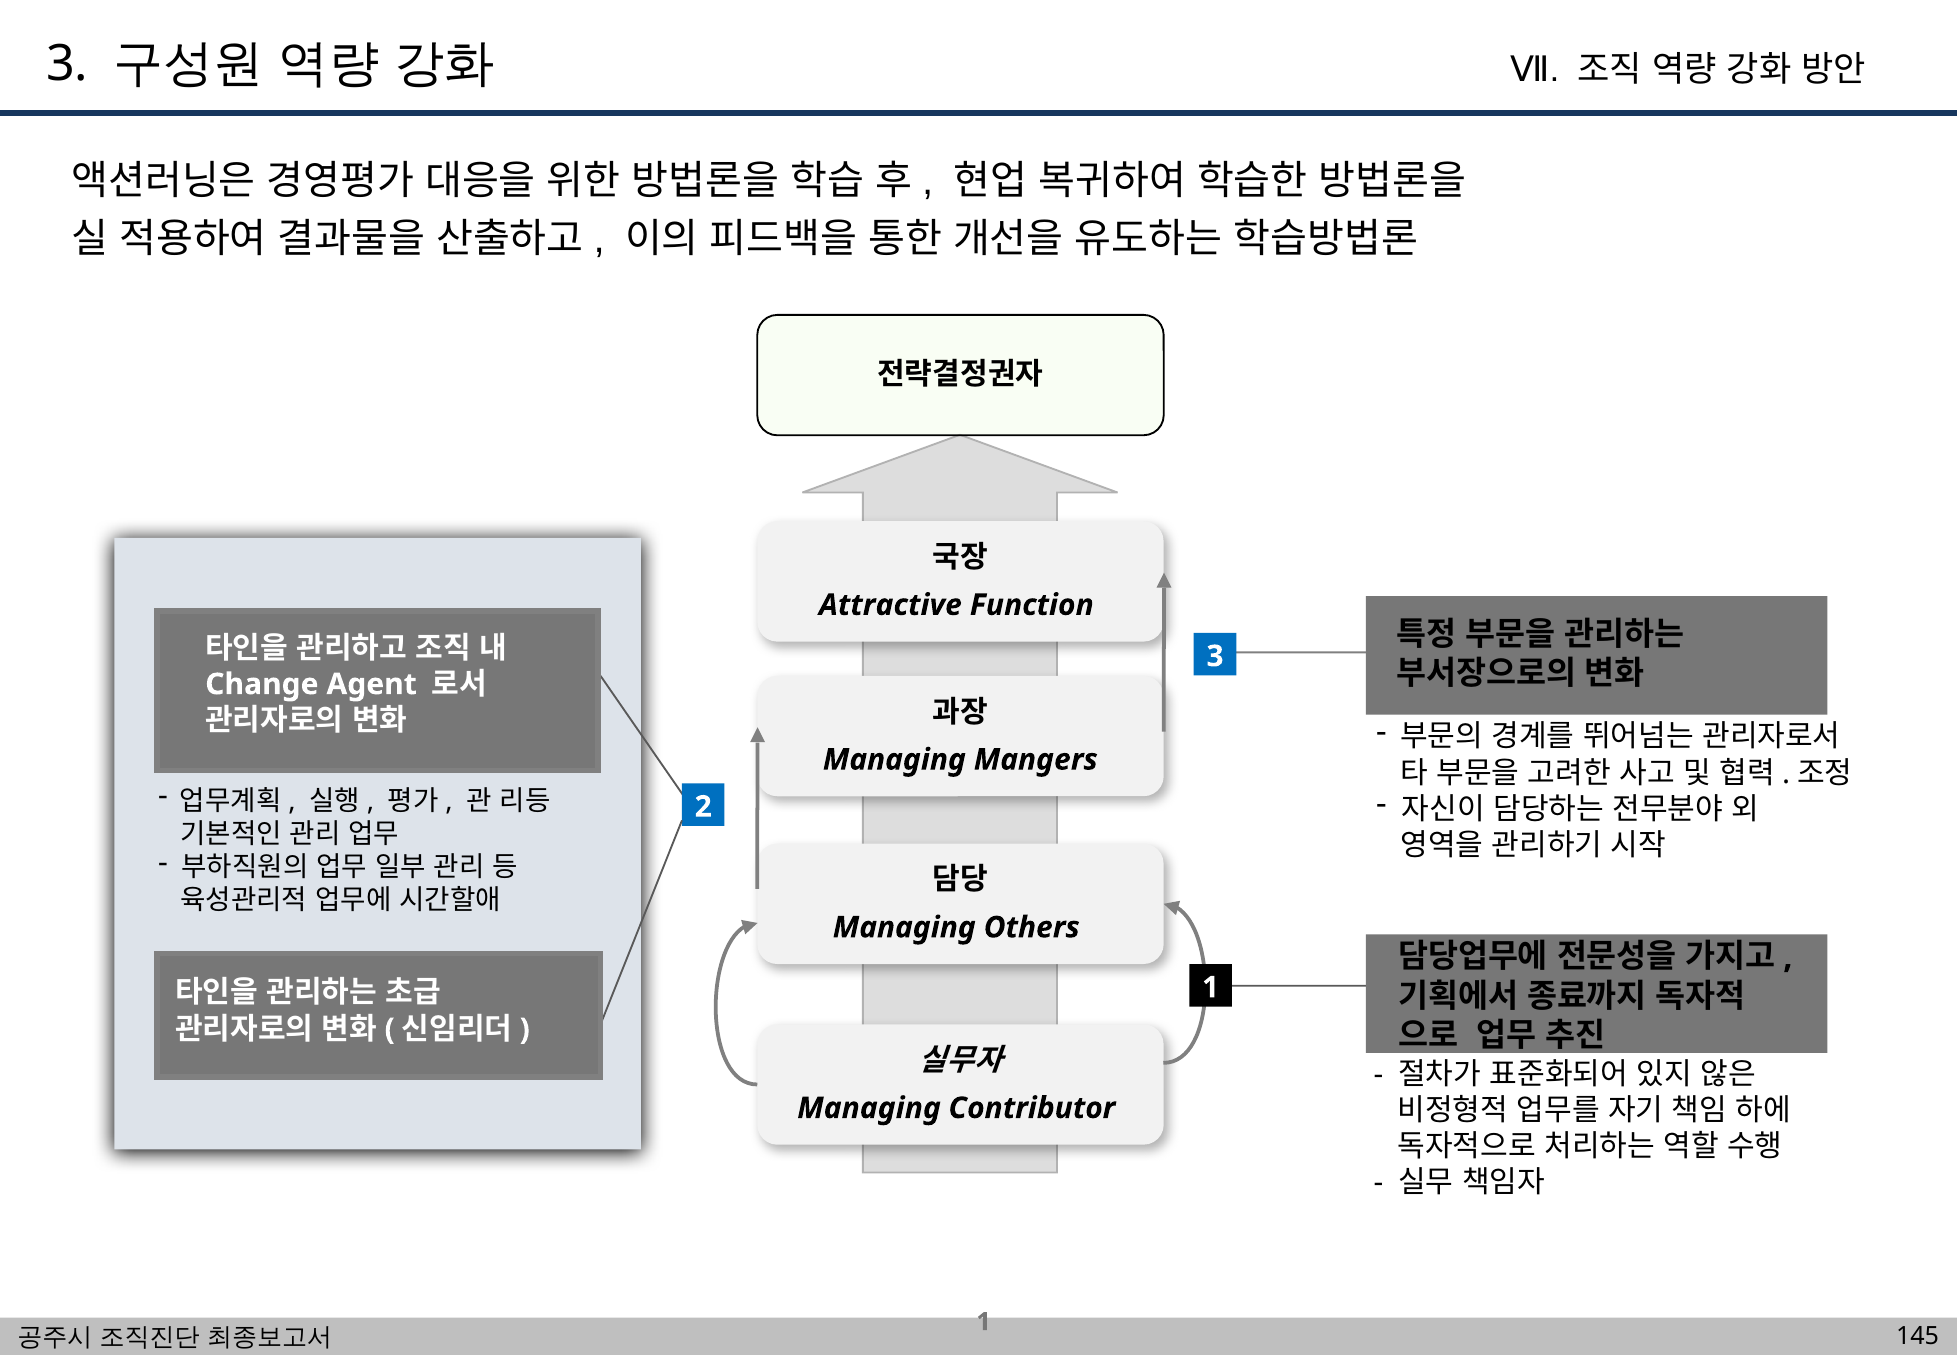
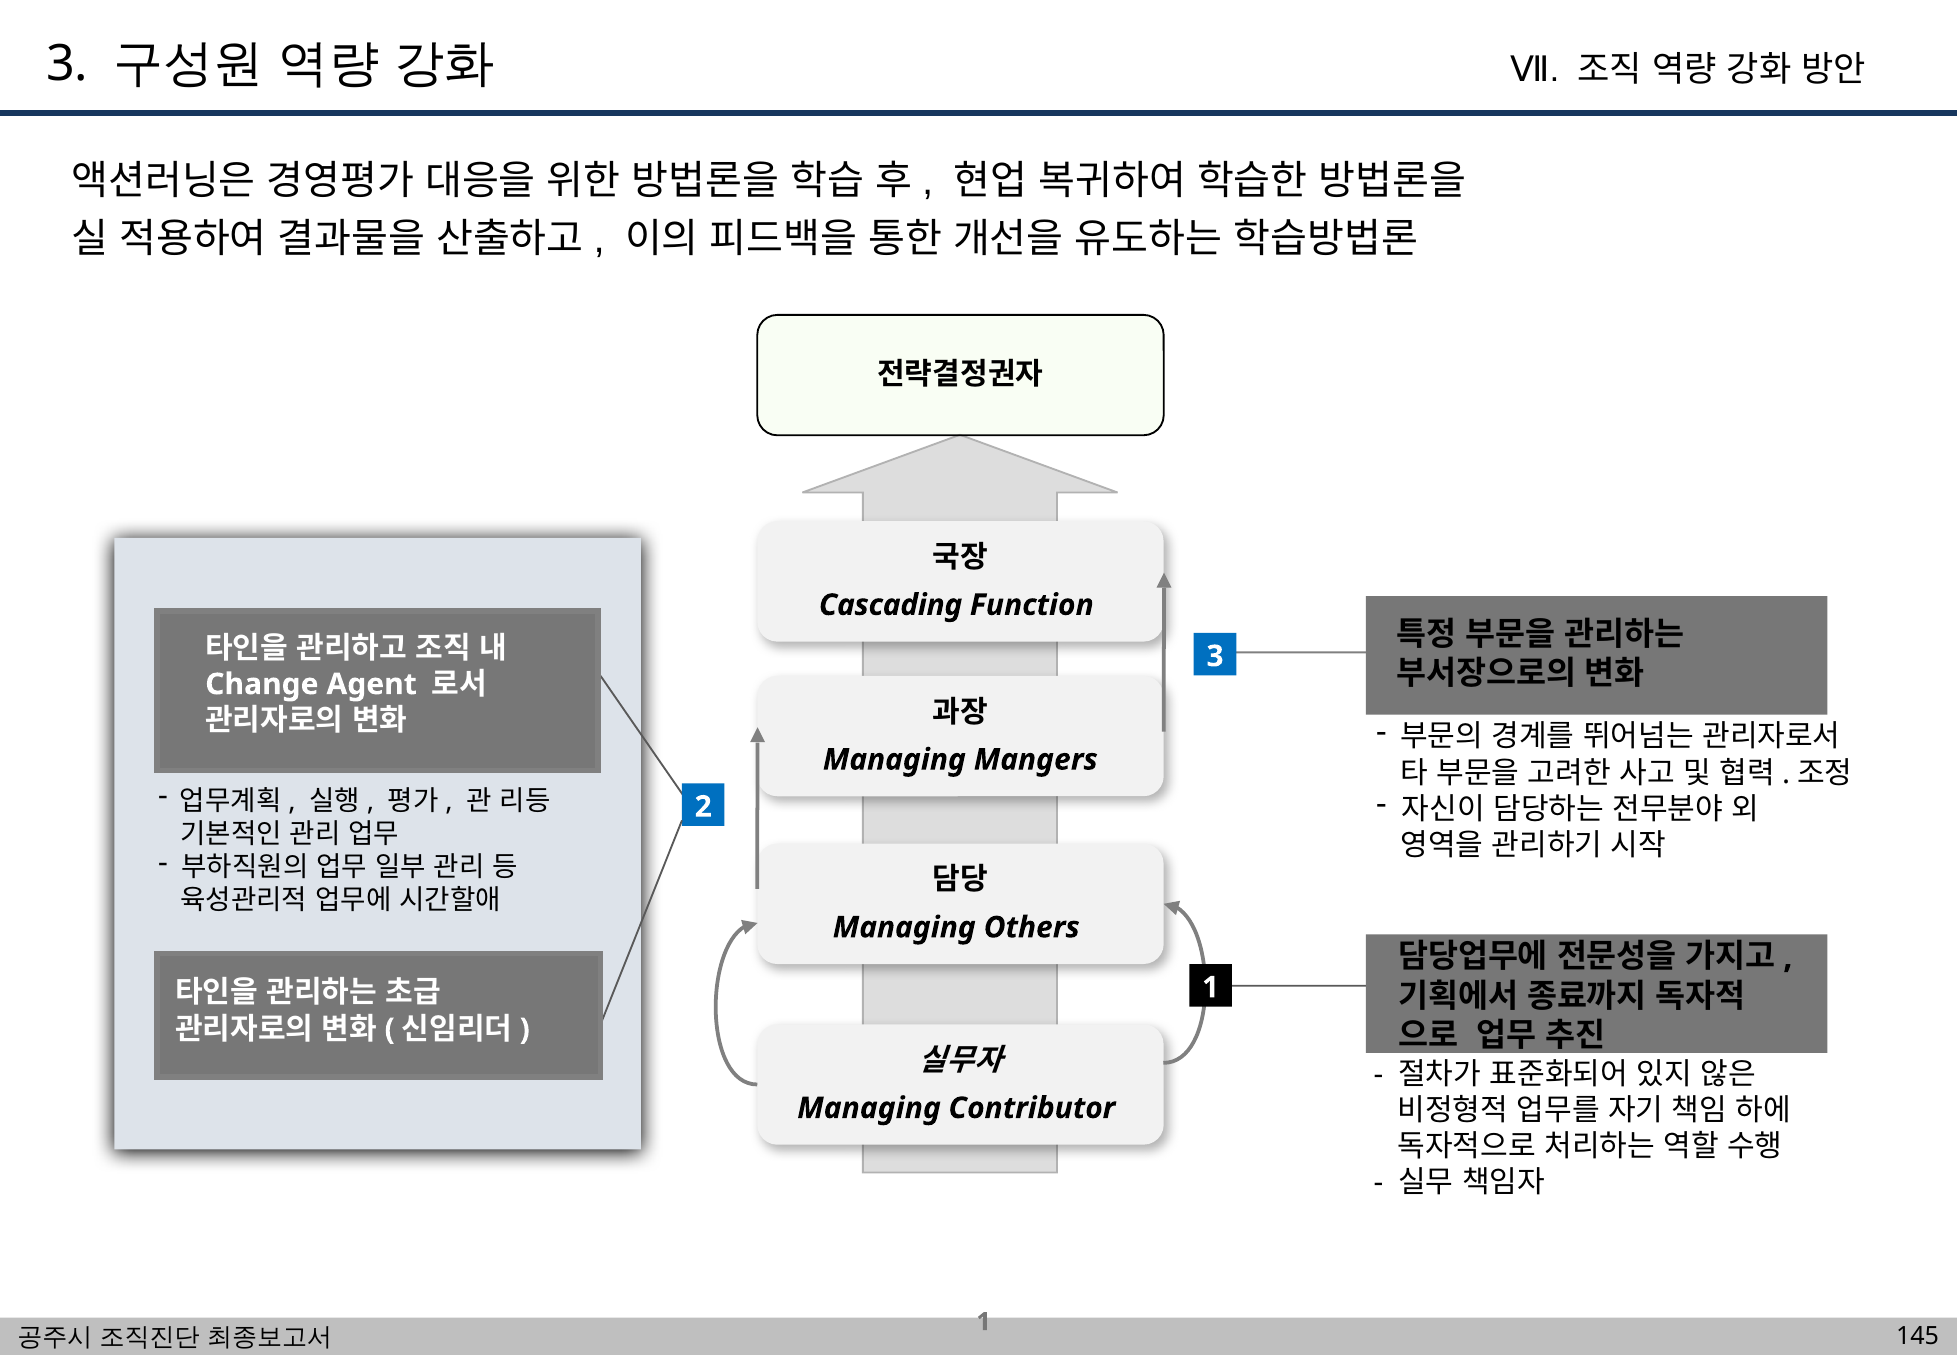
Attractive: Attractive -> Cascading
